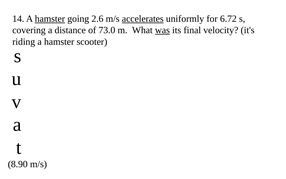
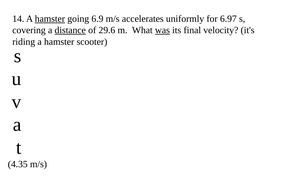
2.6: 2.6 -> 6.9
accelerates underline: present -> none
6.72: 6.72 -> 6.97
distance underline: none -> present
73.0: 73.0 -> 29.6
8.90: 8.90 -> 4.35
